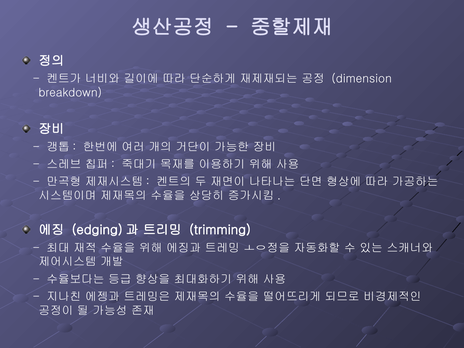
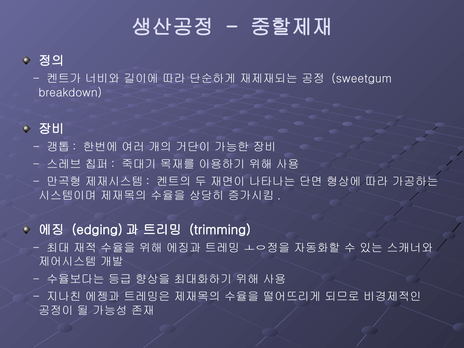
dimension: dimension -> sweetgum
